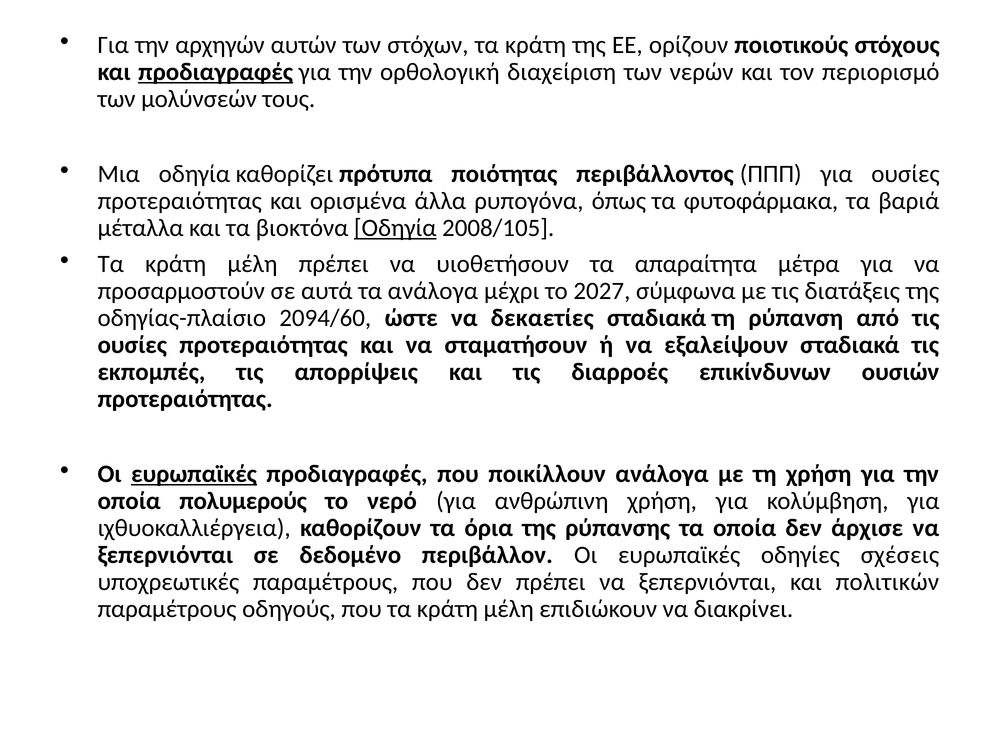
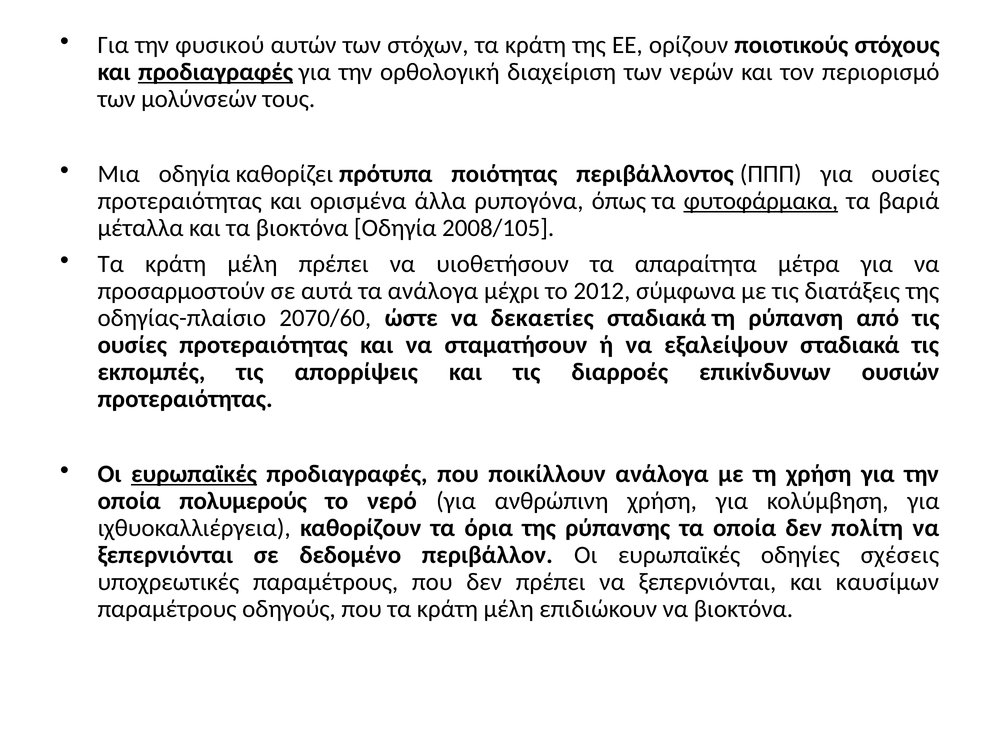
αρχηγών: αρχηγών -> φυσικού
φυτοφάρμακα underline: none -> present
Οδηγία at (395, 228) underline: present -> none
2027: 2027 -> 2012
2094/60: 2094/60 -> 2070/60
άρχισε: άρχισε -> πολίτη
πολιτικών: πολιτικών -> καυσίμων
να διακρίνει: διακρίνει -> βιοκτόνα
